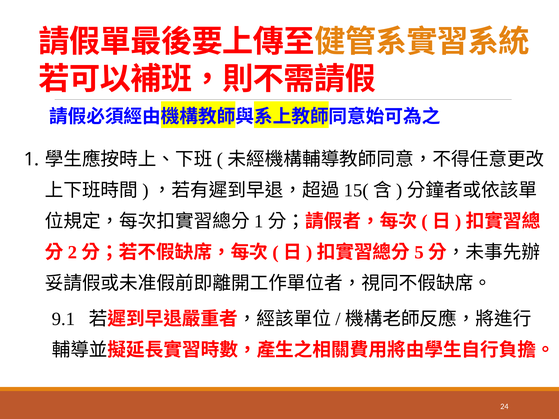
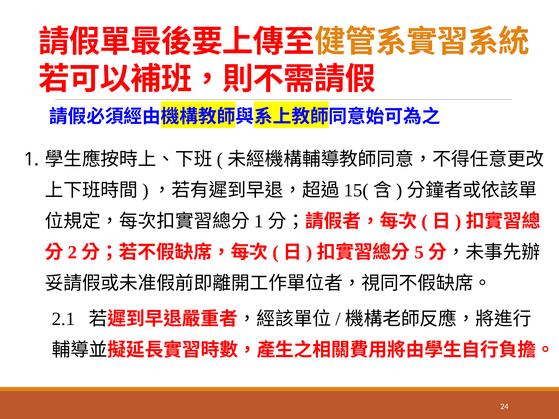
9.1: 9.1 -> 2.1
